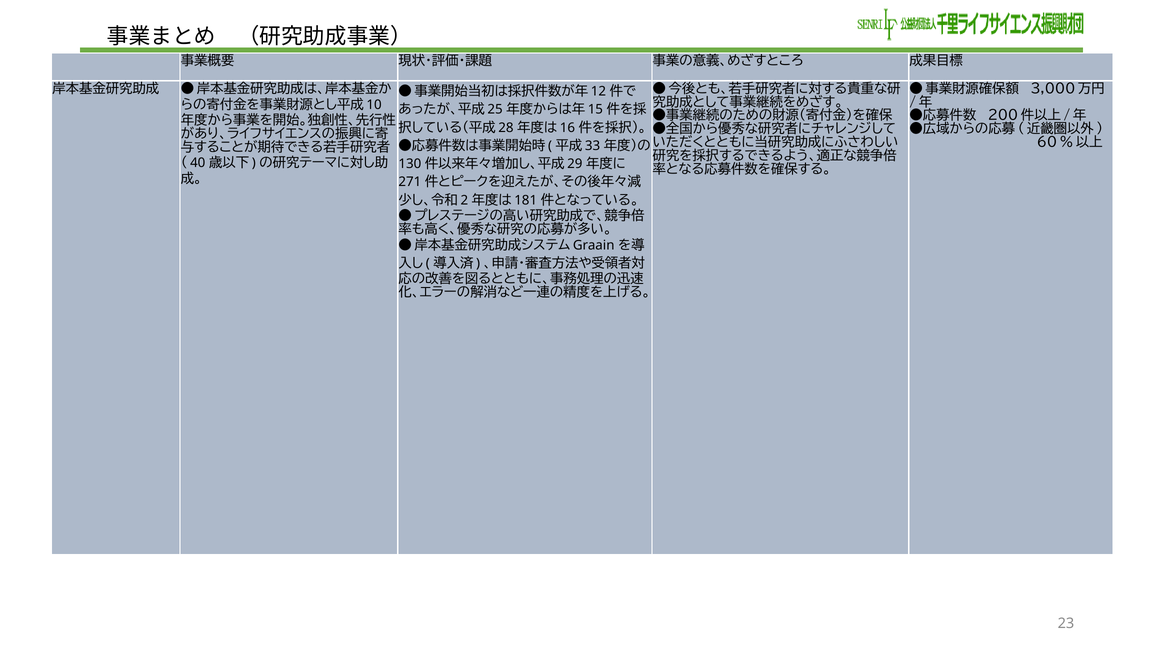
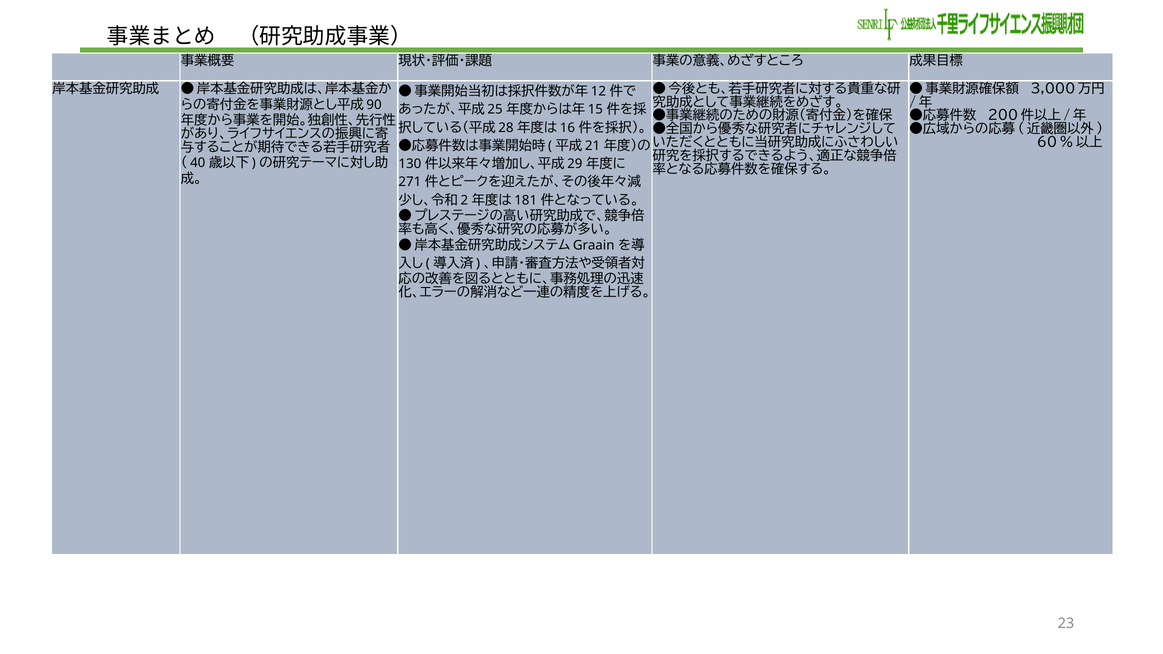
10: 10 -> 90
33: 33 -> 21
